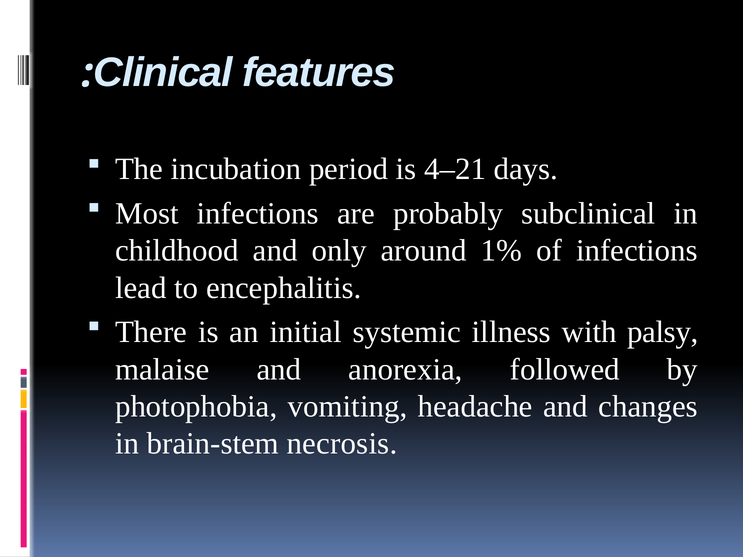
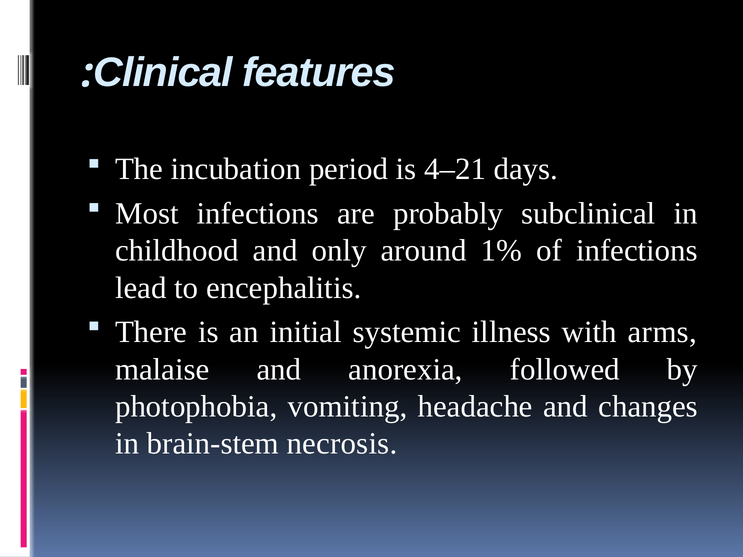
palsy: palsy -> arms
